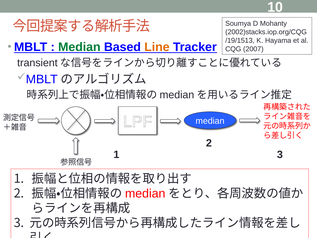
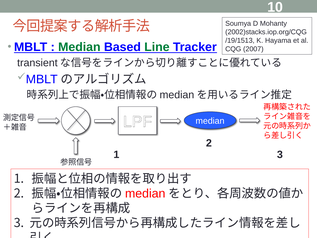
Line colour: orange -> green
